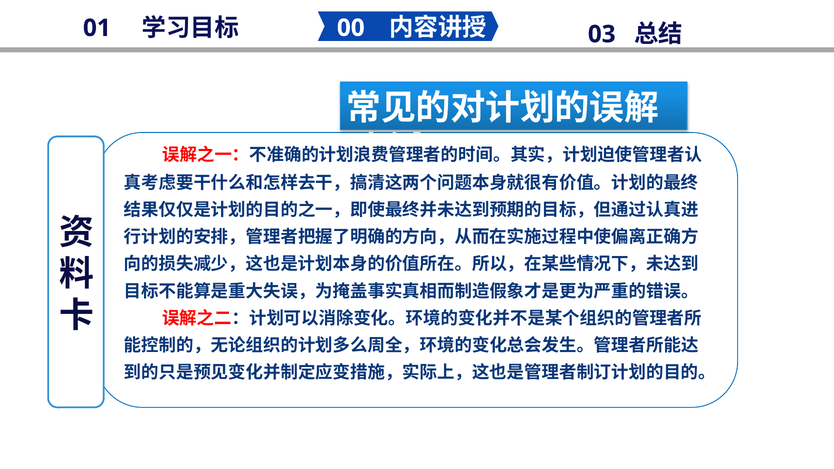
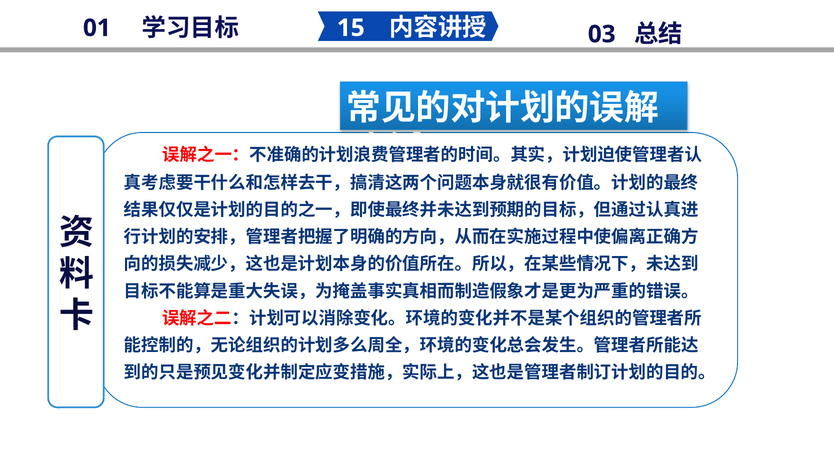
00: 00 -> 15
